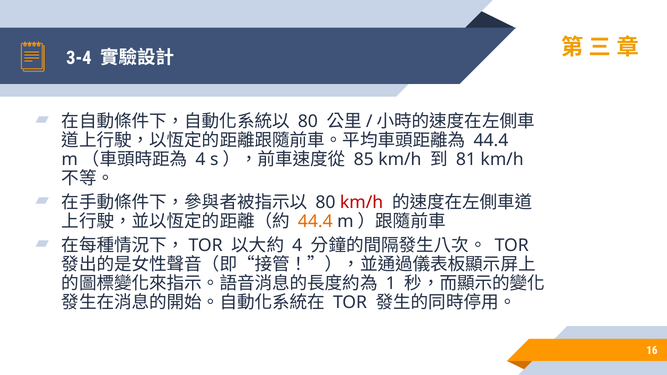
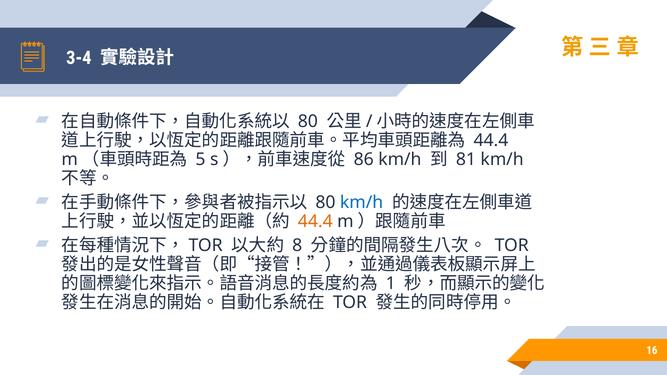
4 at (200, 160): 4 -> 5
85: 85 -> 86
km/h at (362, 203) colour: red -> blue
4 at (297, 246): 4 -> 8
